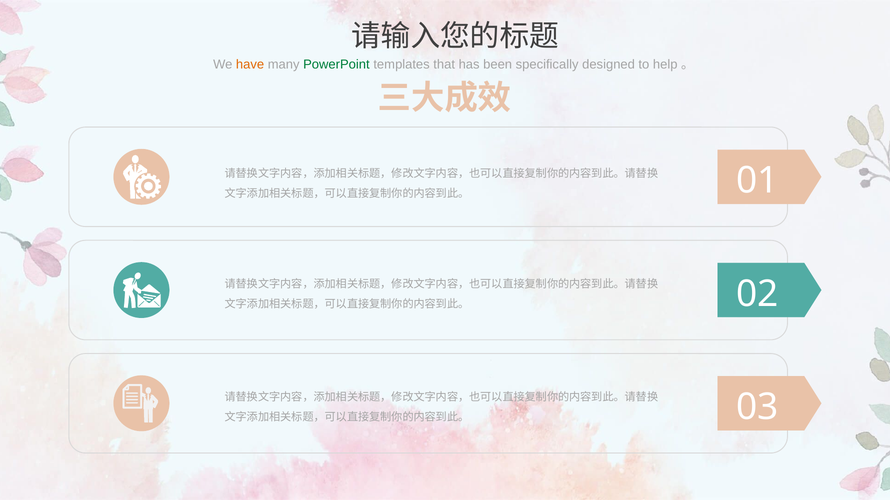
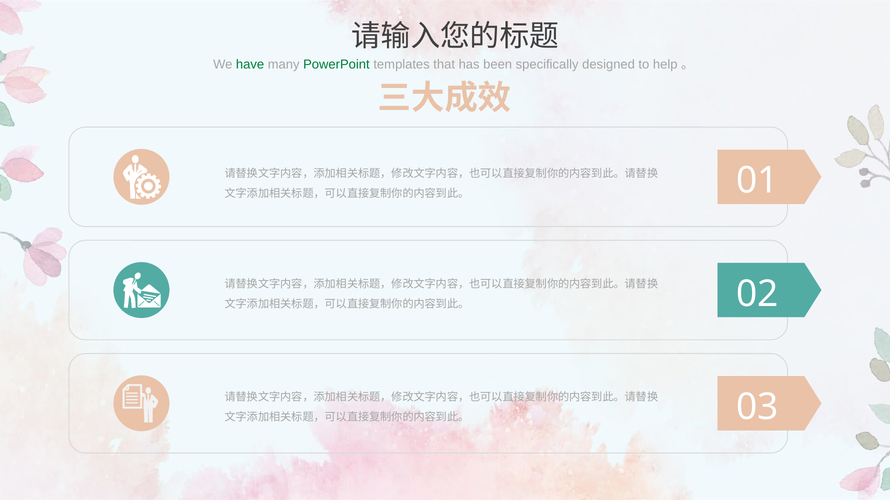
have colour: orange -> green
